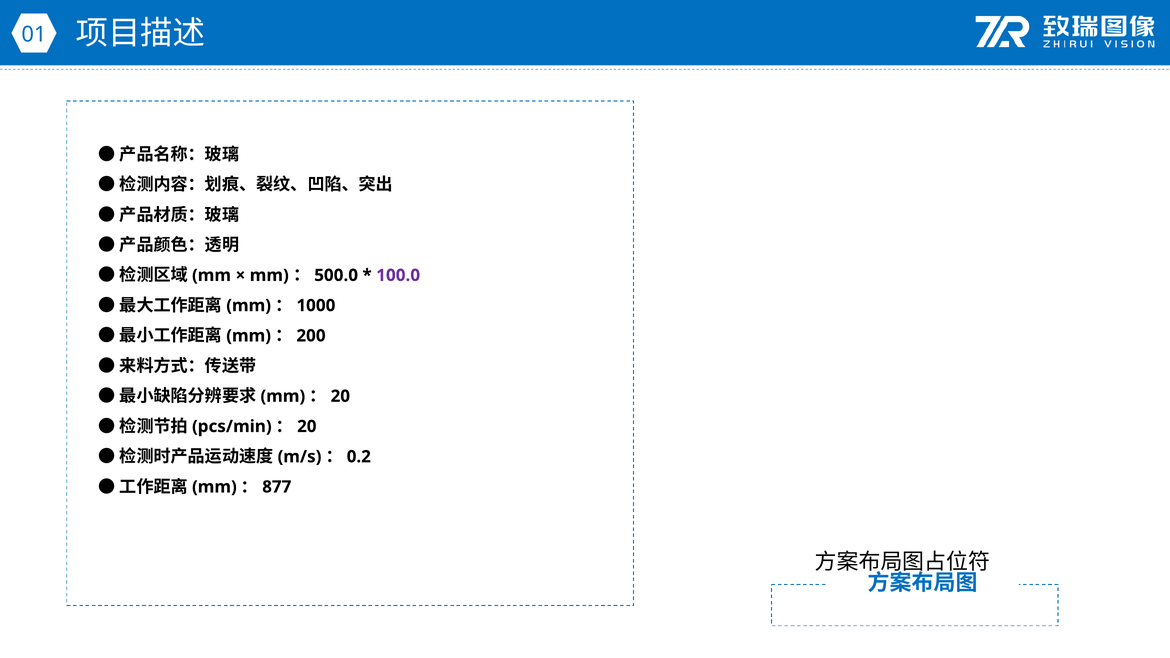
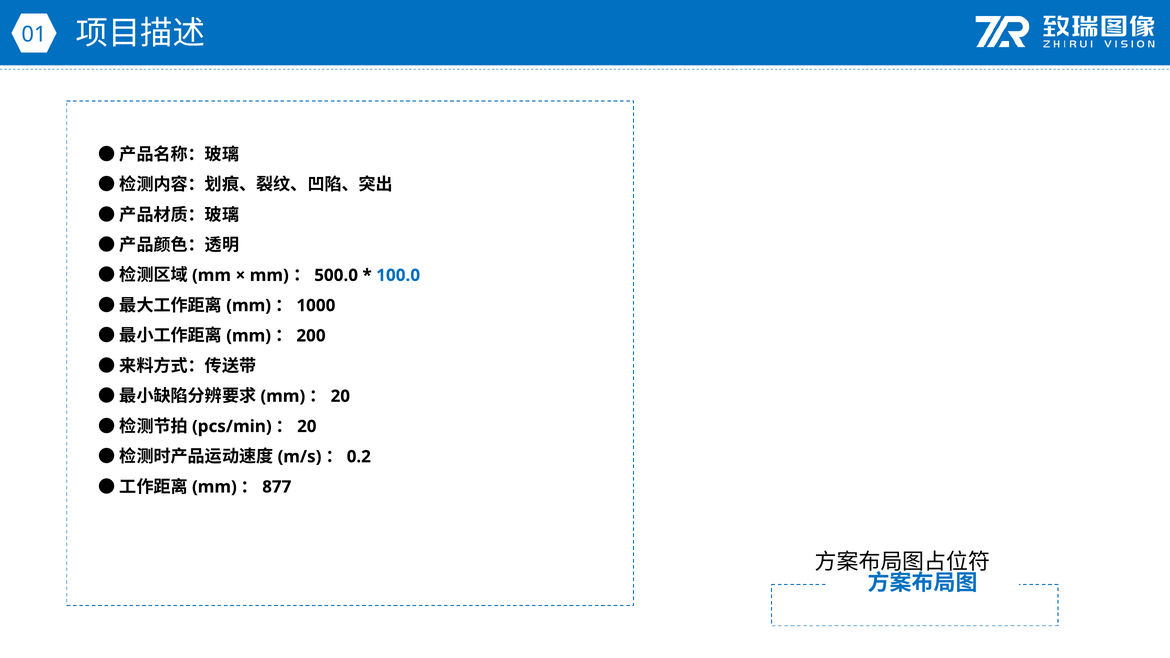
100.0 colour: purple -> blue
